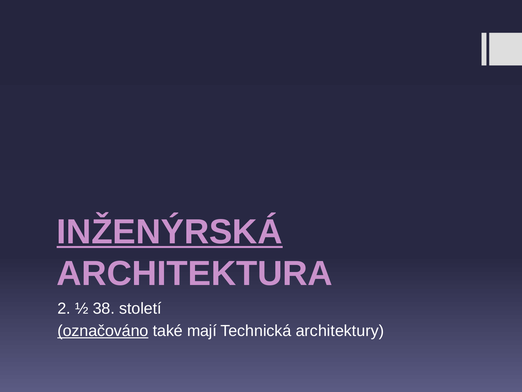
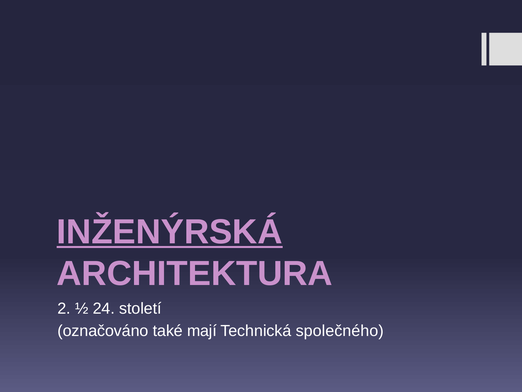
38: 38 -> 24
označováno underline: present -> none
architektury: architektury -> společného
